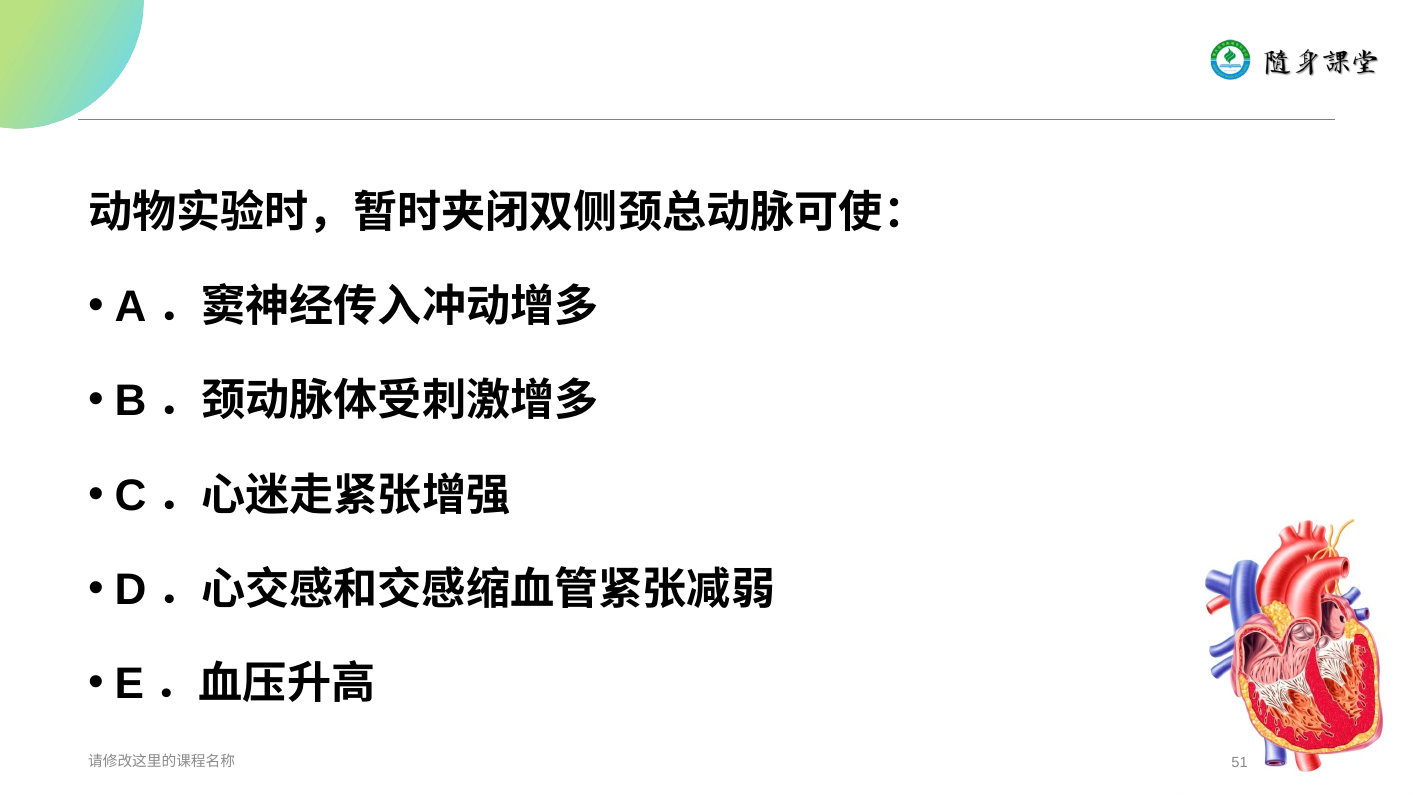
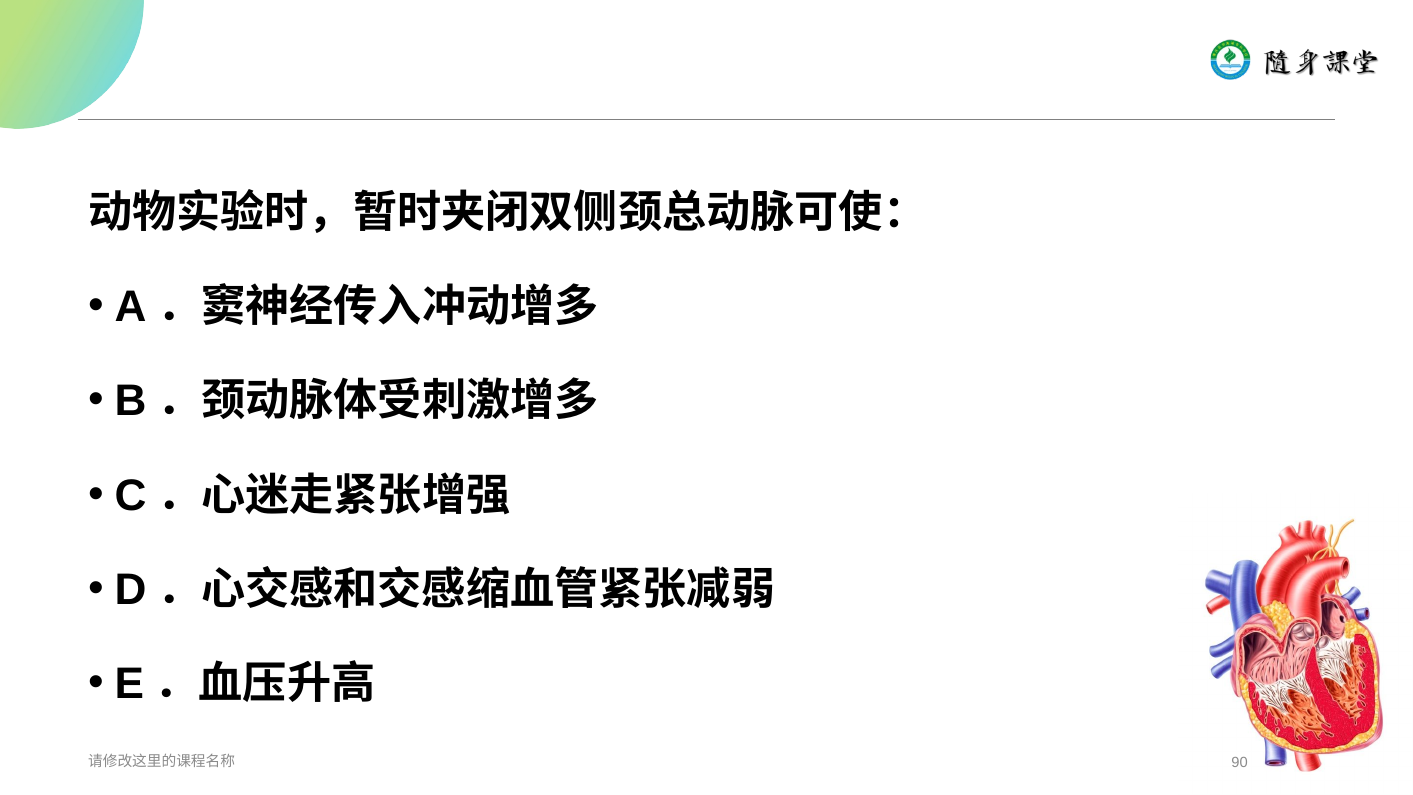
51: 51 -> 90
